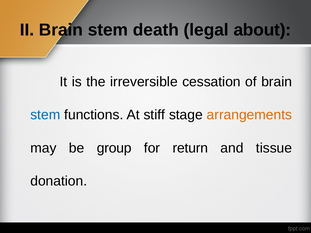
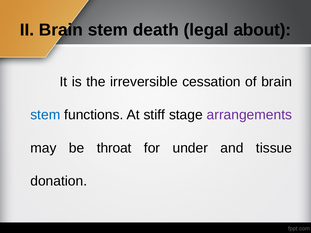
arrangements colour: orange -> purple
group: group -> throat
return: return -> under
